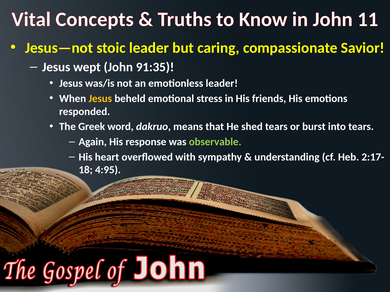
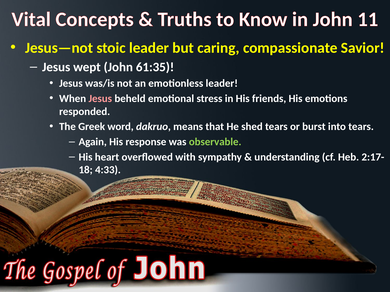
91:35: 91:35 -> 61:35
Jesus at (100, 99) colour: yellow -> pink
4:95: 4:95 -> 4:33
